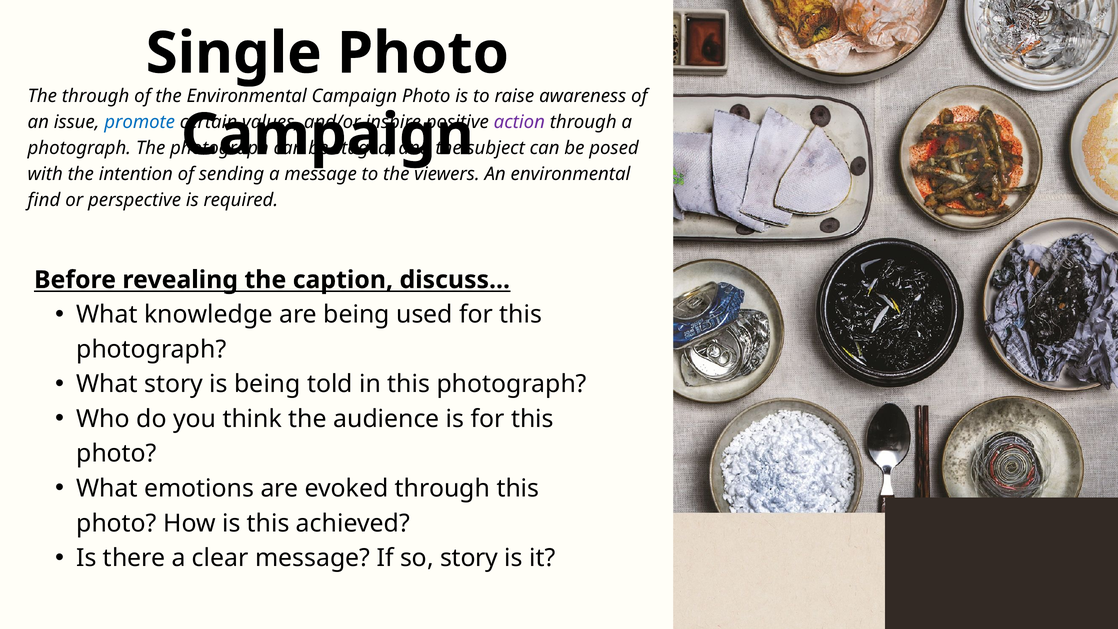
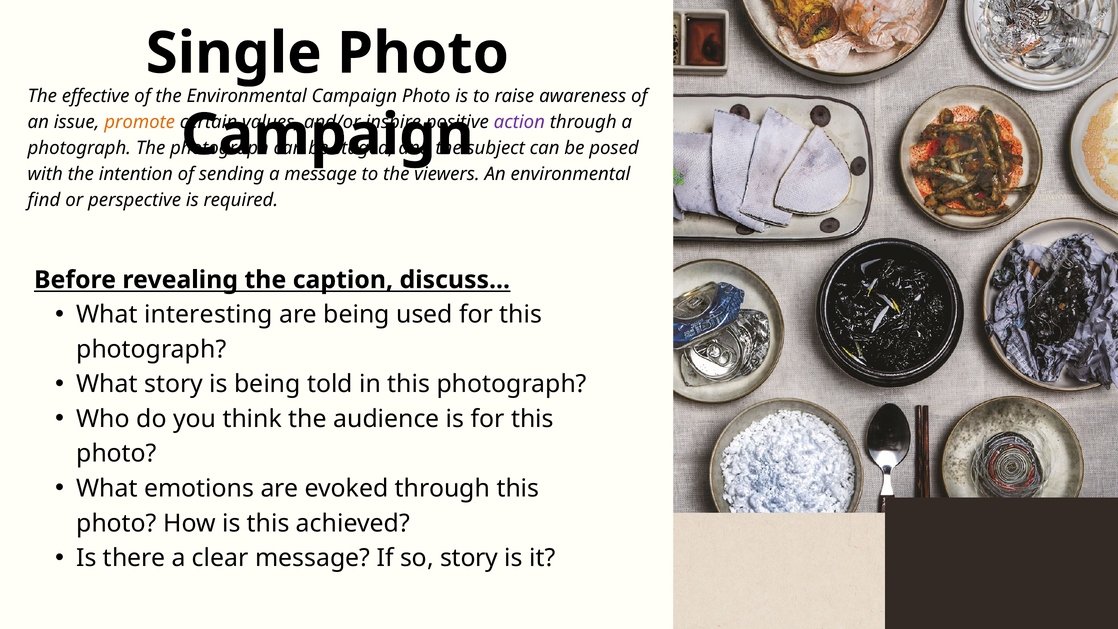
The through: through -> effective
promote colour: blue -> orange
knowledge: knowledge -> interesting
